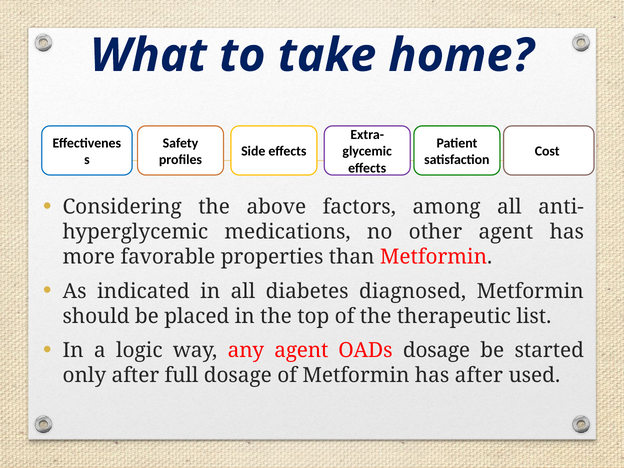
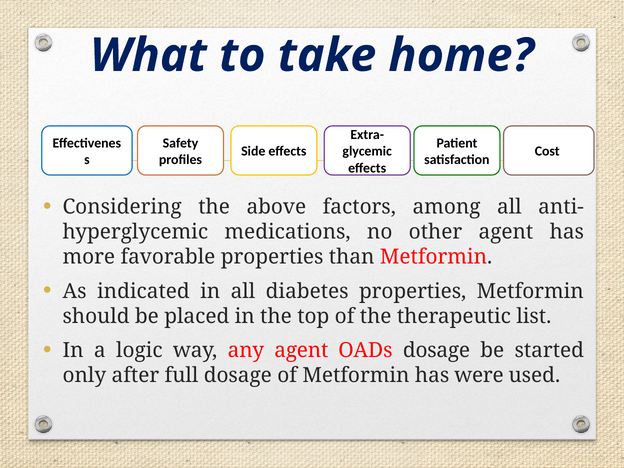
diabetes diagnosed: diagnosed -> properties
has after: after -> were
